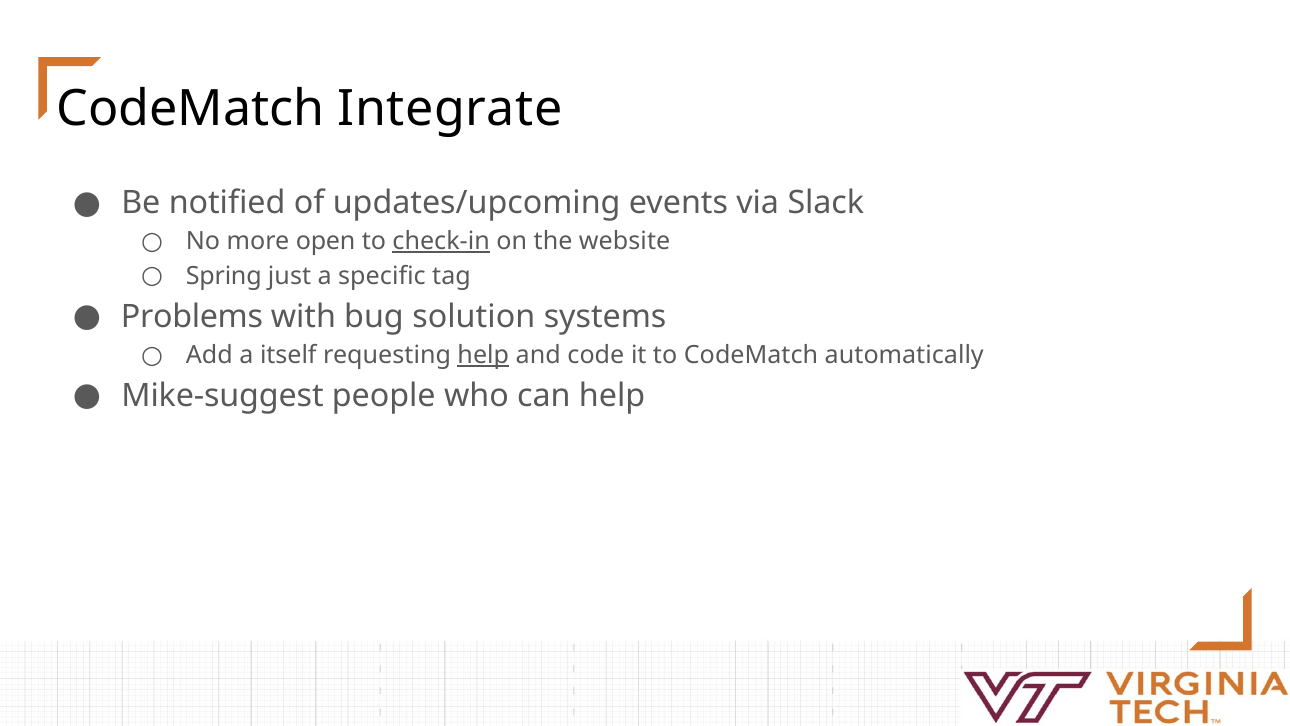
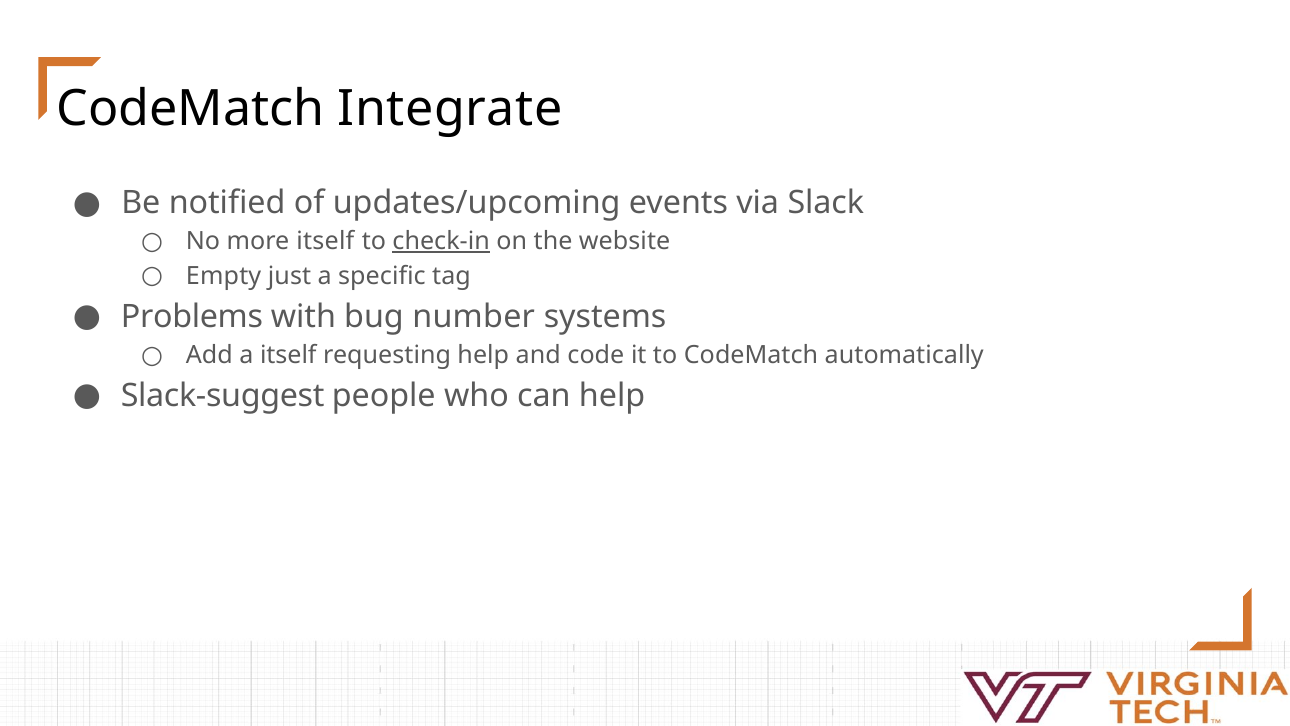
more open: open -> itself
Spring: Spring -> Empty
solution: solution -> number
help at (483, 355) underline: present -> none
Mike-suggest: Mike-suggest -> Slack-suggest
